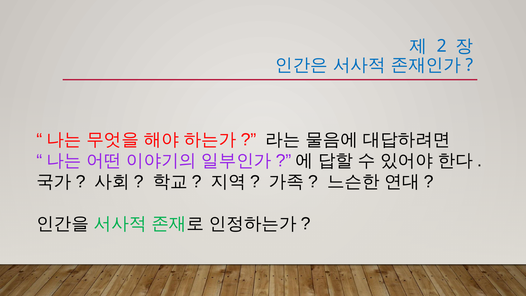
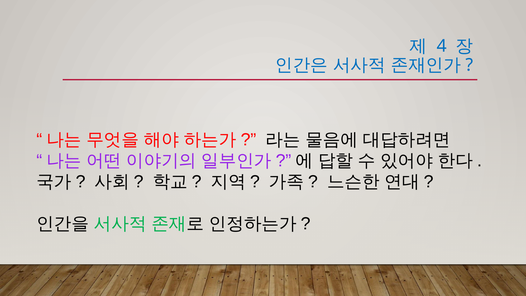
2: 2 -> 4
